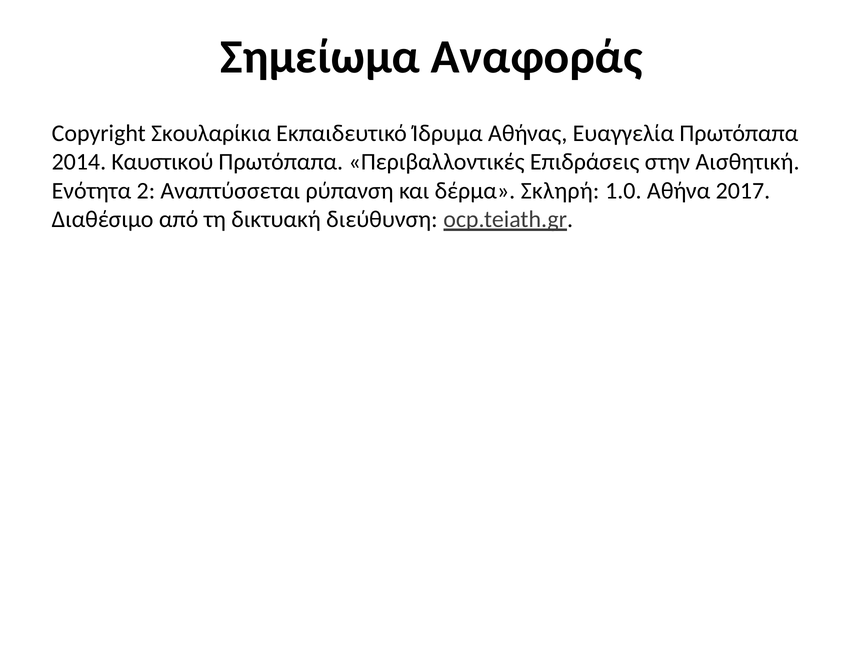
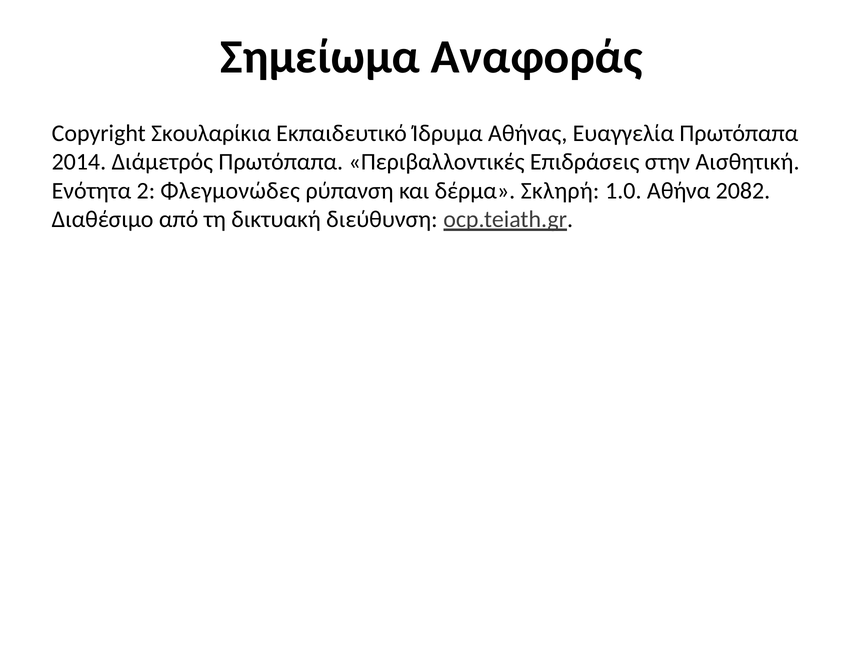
Καυστικού: Καυστικού -> Διάμετρός
Αναπτύσσεται: Αναπτύσσεται -> Φλεγμονώδες
2017: 2017 -> 2082
